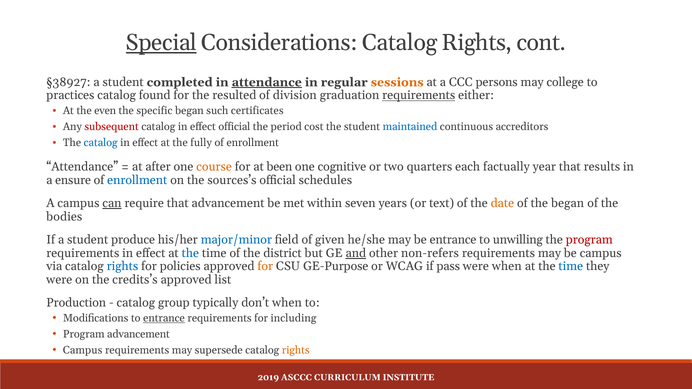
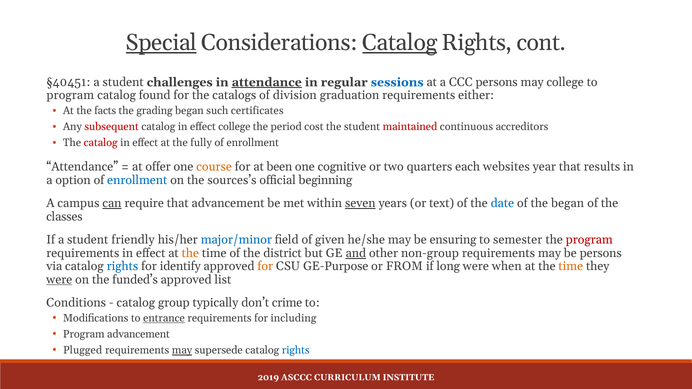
Catalog at (400, 43) underline: none -> present
§38927: §38927 -> §40451
completed: completed -> challenges
sessions colour: orange -> blue
practices at (70, 96): practices -> program
resulted: resulted -> catalogs
requirements at (419, 96) underline: present -> none
even: even -> facts
specific: specific -> grading
effect official: official -> college
maintained colour: blue -> red
catalog at (101, 143) colour: blue -> red
after: after -> offer
factually: factually -> websites
ensure: ensure -> option
schedules: schedules -> beginning
seven underline: none -> present
date colour: orange -> blue
bodies: bodies -> classes
produce: produce -> friendly
be entrance: entrance -> ensuring
unwilling: unwilling -> semester
the at (190, 253) colour: blue -> orange
non-refers: non-refers -> non-group
be campus: campus -> persons
policies: policies -> identify
WCAG: WCAG -> FROM
pass: pass -> long
time at (571, 267) colour: blue -> orange
were at (59, 280) underline: none -> present
credits’s: credits’s -> funded’s
Production: Production -> Conditions
don’t when: when -> crime
Campus at (83, 351): Campus -> Plugged
may at (182, 351) underline: none -> present
rights at (296, 351) colour: orange -> blue
